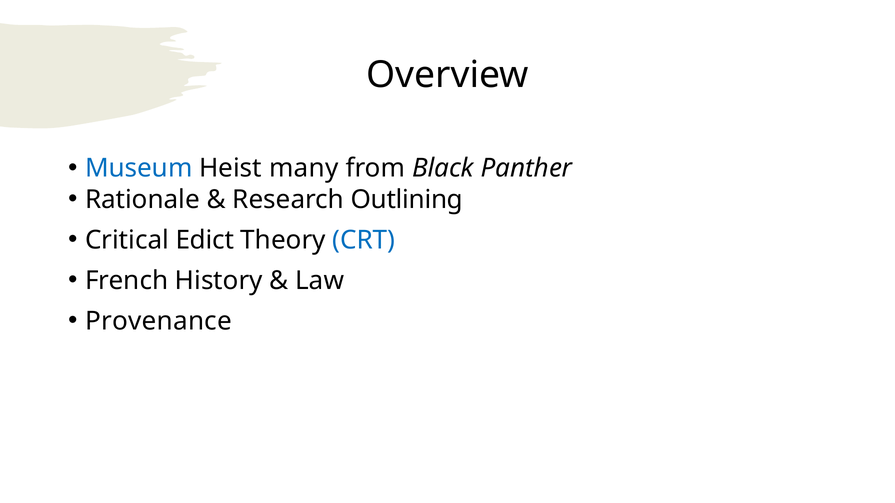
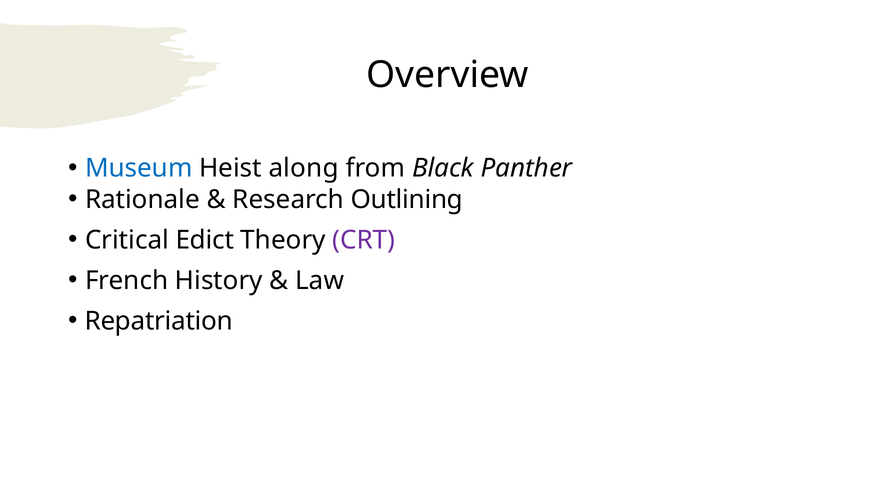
many: many -> along
CRT colour: blue -> purple
Provenance: Provenance -> Repatriation
